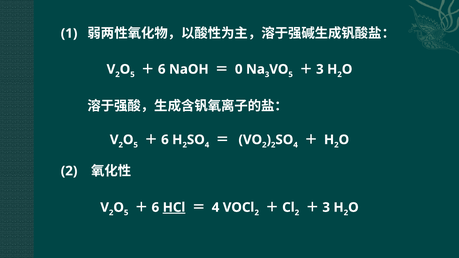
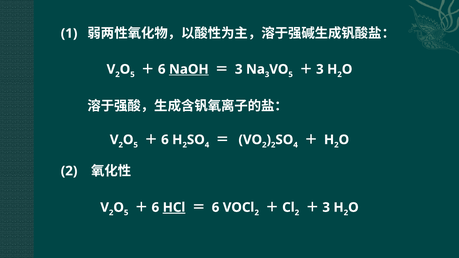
NaOH underline: none -> present
0 at (239, 69): 0 -> 3
4 at (216, 208): 4 -> 6
